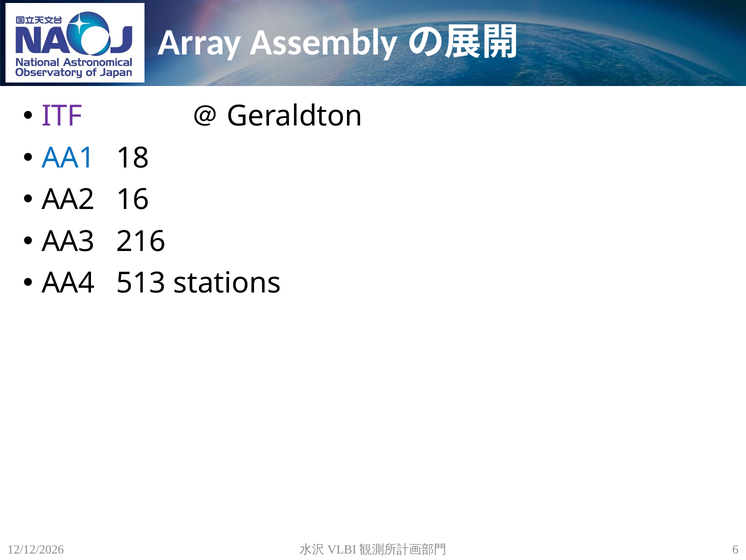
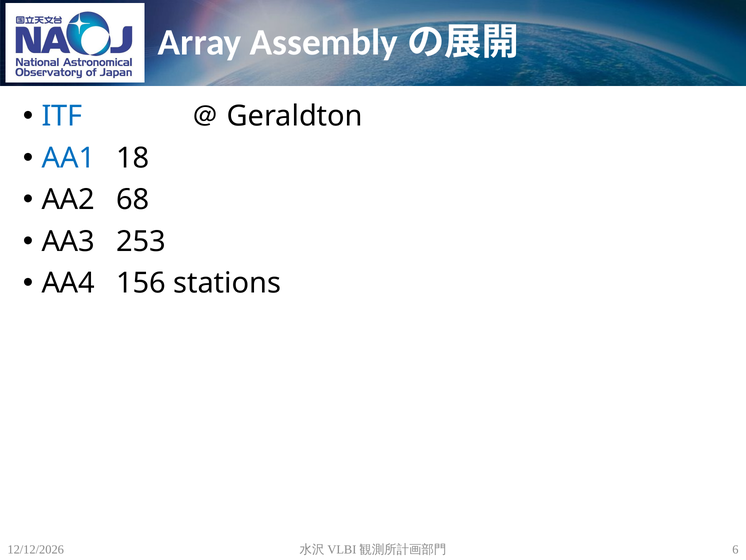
ITF colour: purple -> blue
16: 16 -> 68
216: 216 -> 253
513: 513 -> 156
